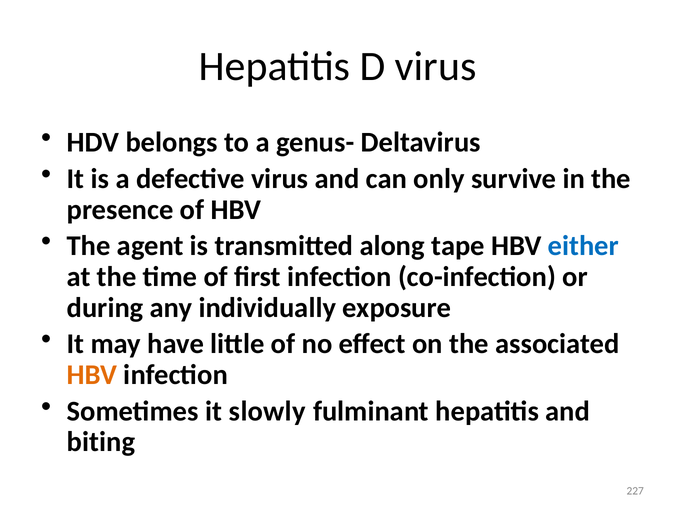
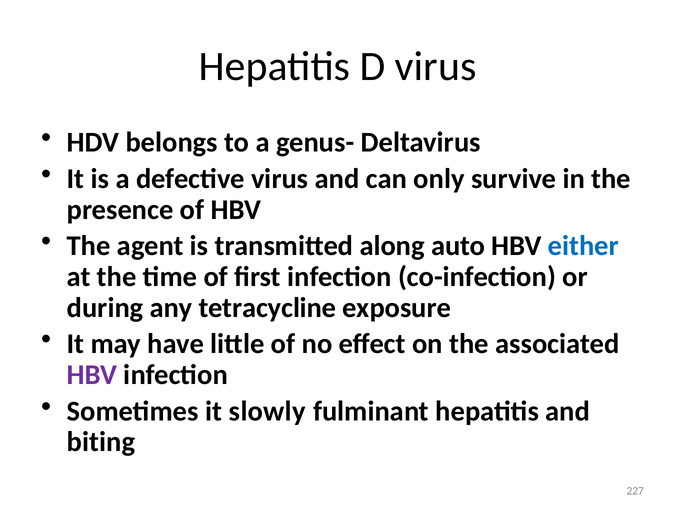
tape: tape -> auto
individually: individually -> tetracycline
HBV at (92, 375) colour: orange -> purple
